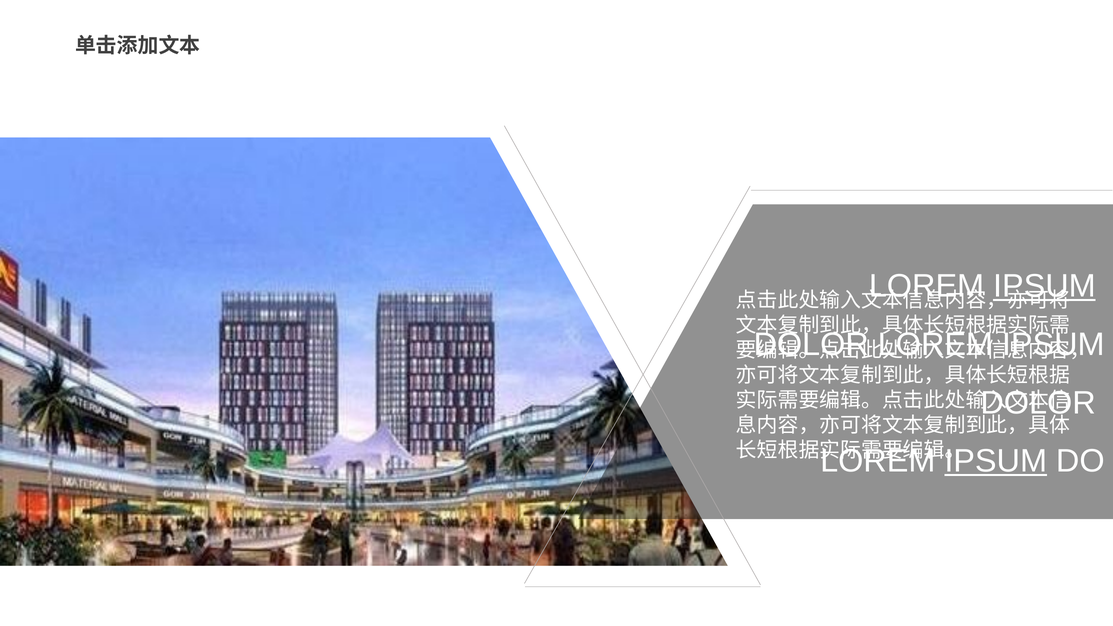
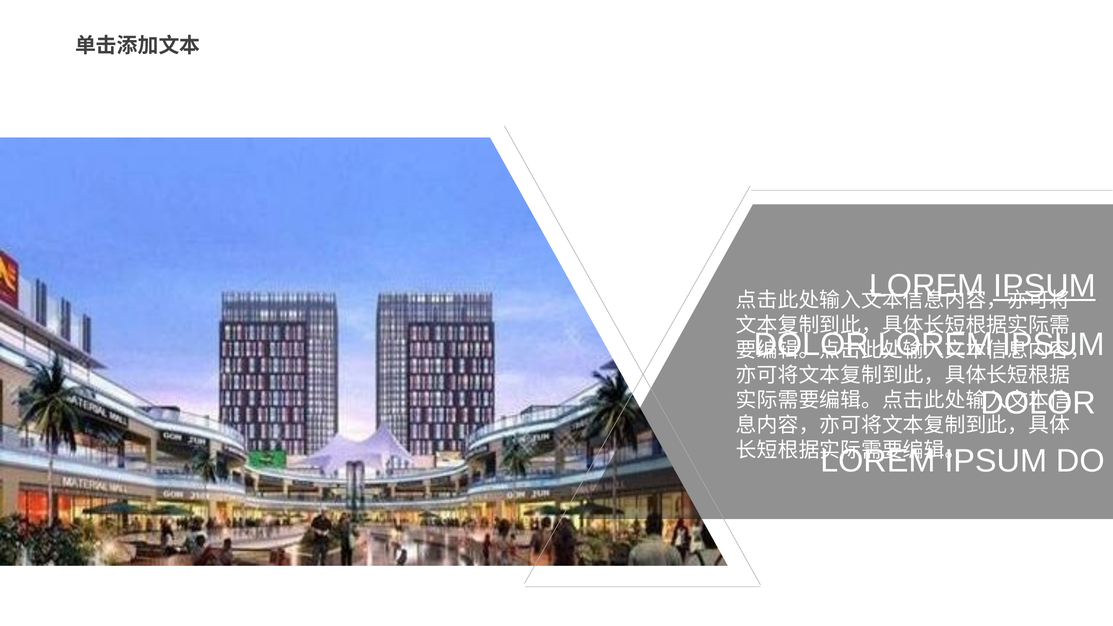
IPSUM at (996, 461) underline: present -> none
